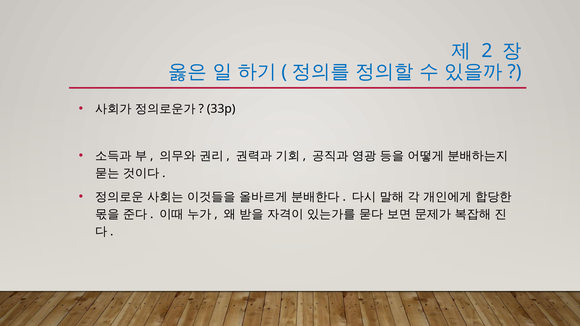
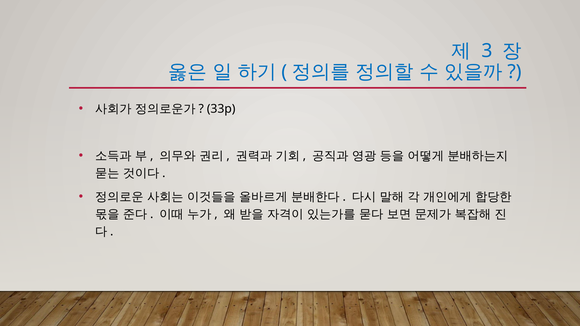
2: 2 -> 3
